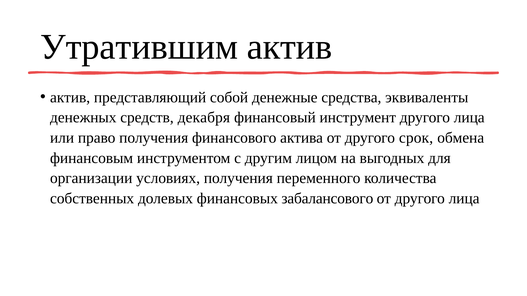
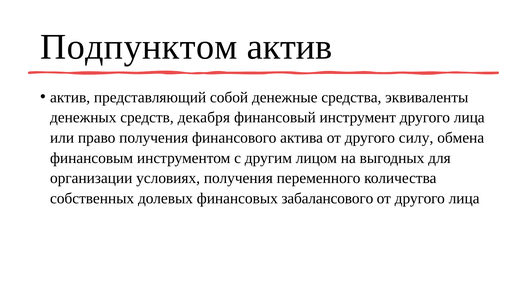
Утратившим: Утратившим -> Подпунктом
срок: срок -> силу
